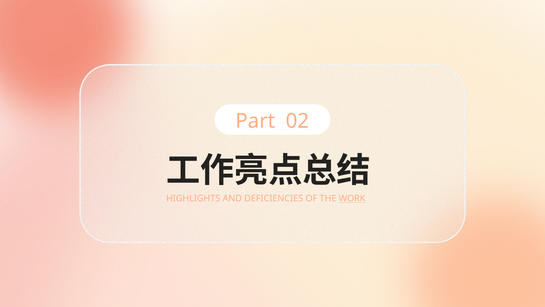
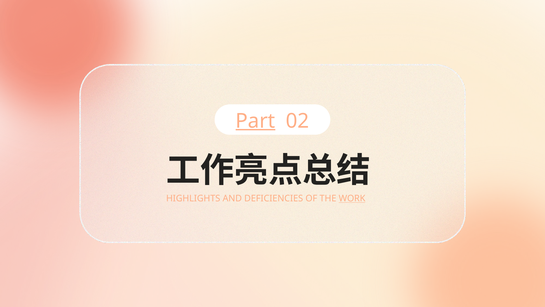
Part underline: none -> present
